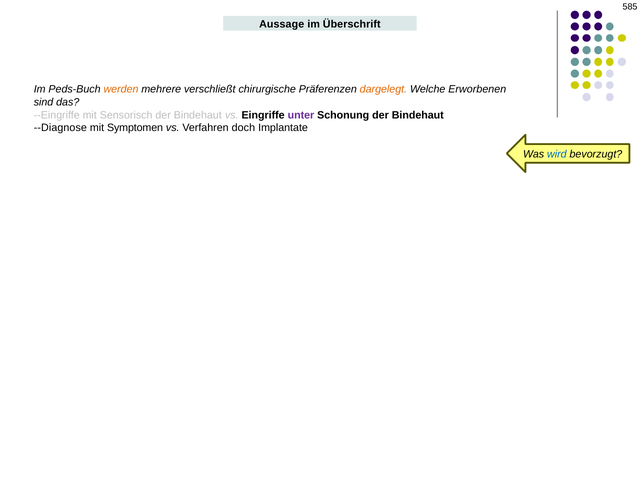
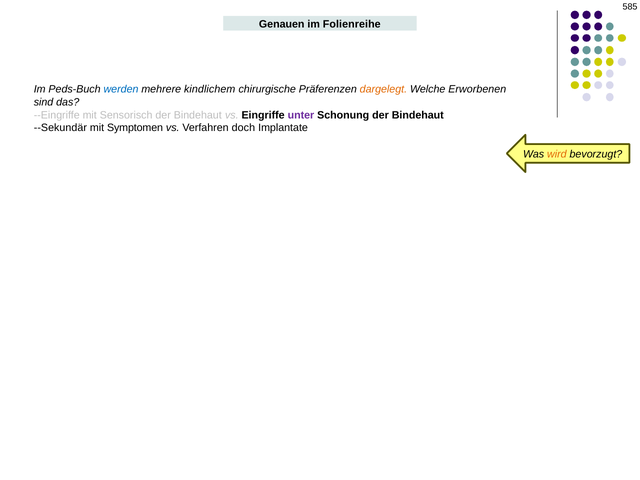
Aussage: Aussage -> Genauen
Überschrift: Überschrift -> Folienreihe
werden colour: orange -> blue
verschließt: verschließt -> kindlichem
--Diagnose: --Diagnose -> --Sekundär
wird colour: blue -> orange
